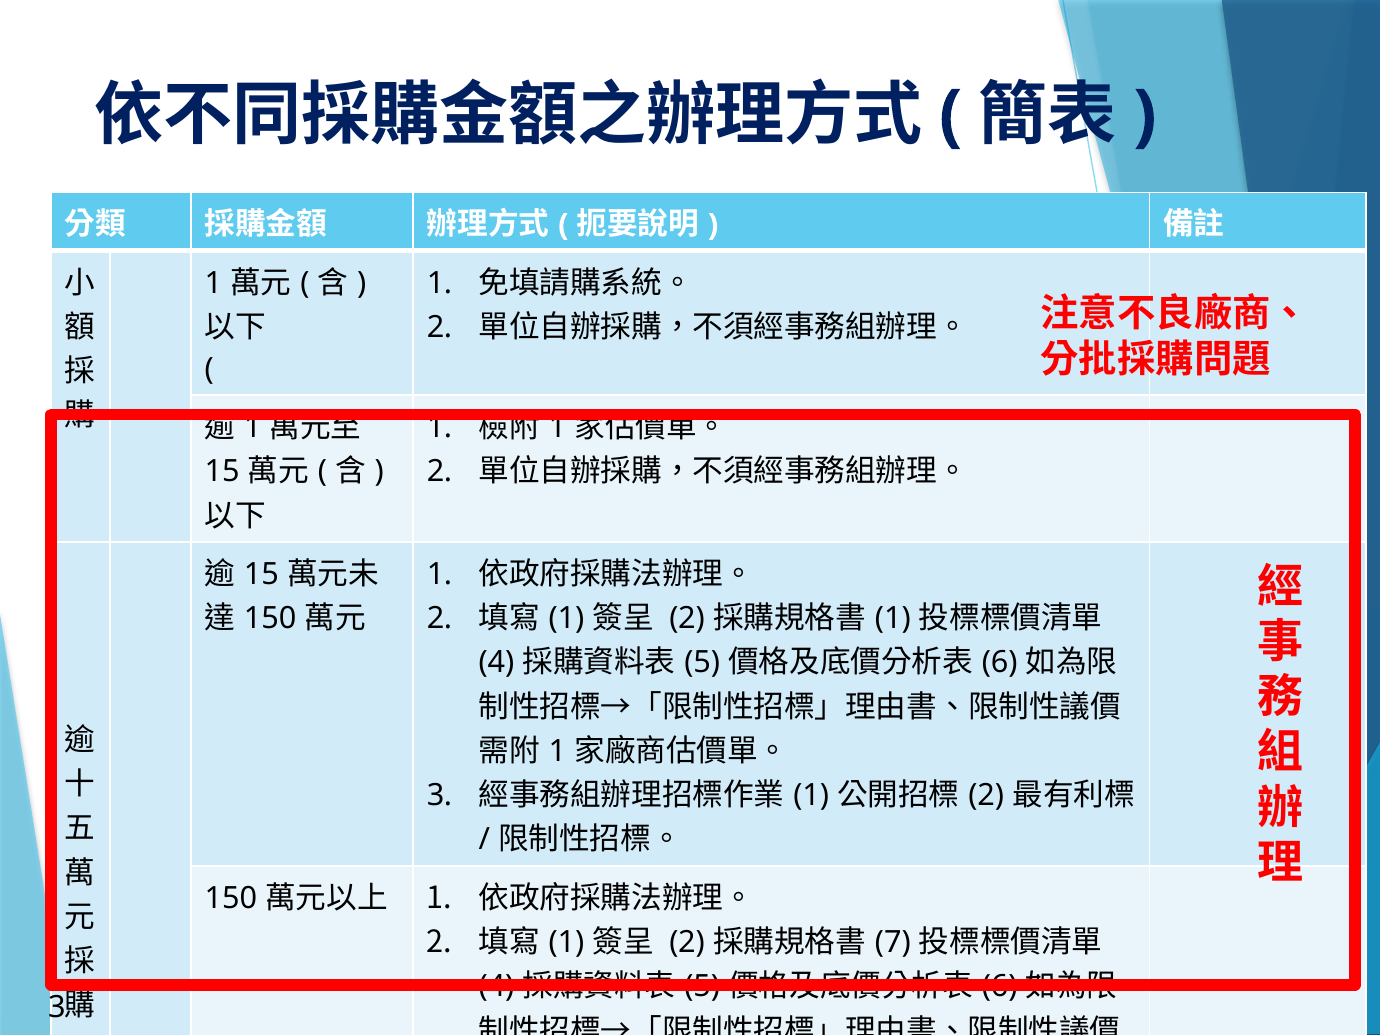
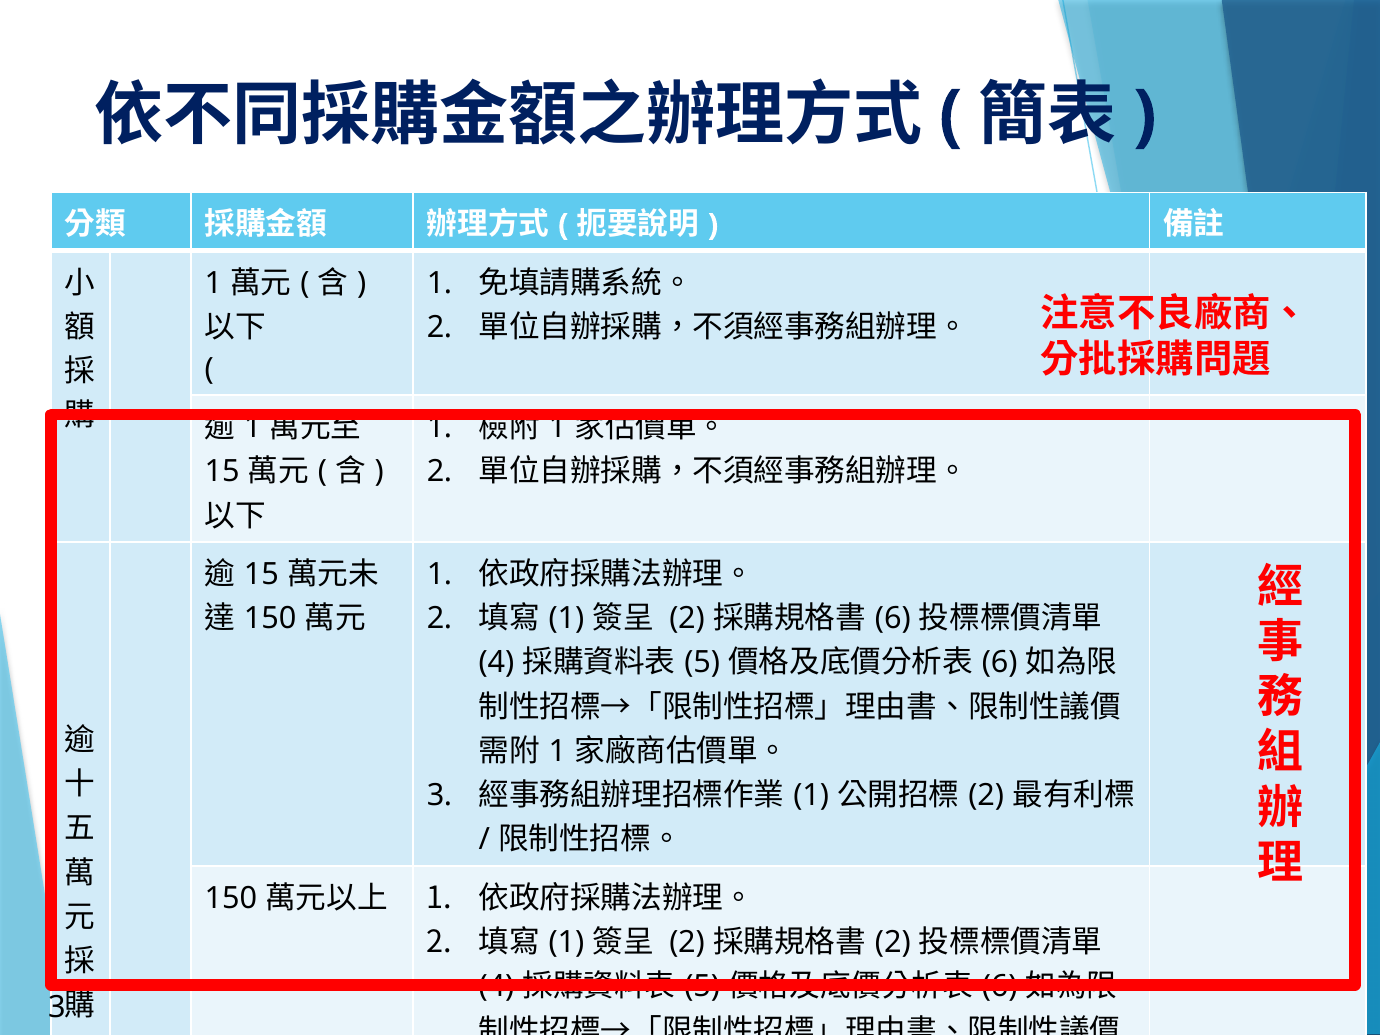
1 at (893, 618): 1 -> 6
7 at (893, 942): 7 -> 2
